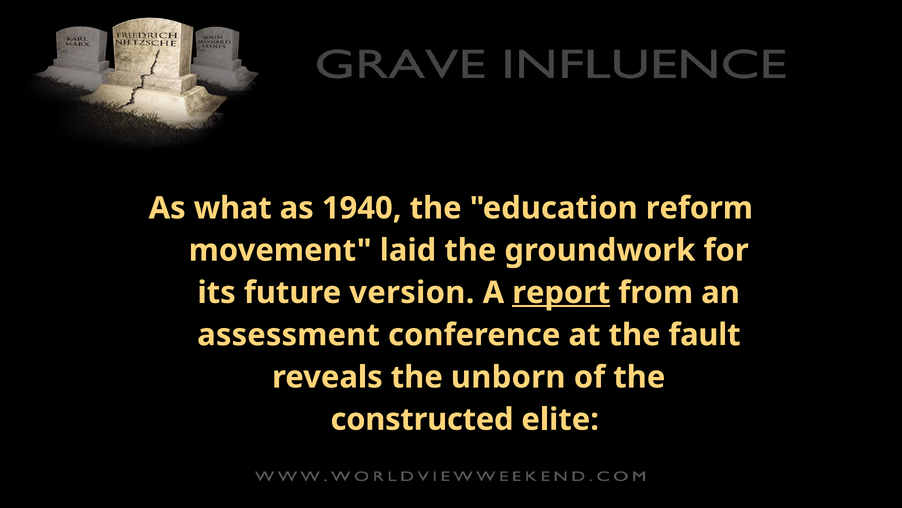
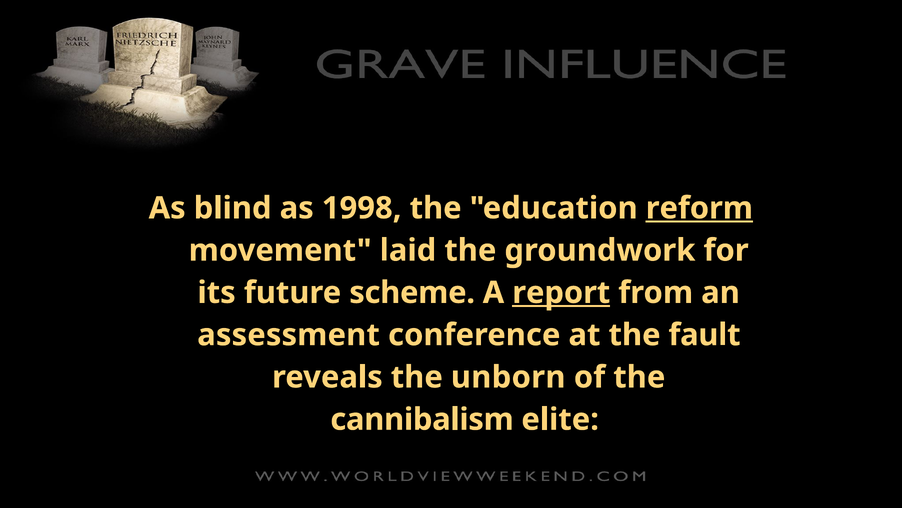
what: what -> blind
1940: 1940 -> 1998
reform underline: none -> present
version: version -> scheme
constructed: constructed -> cannibalism
